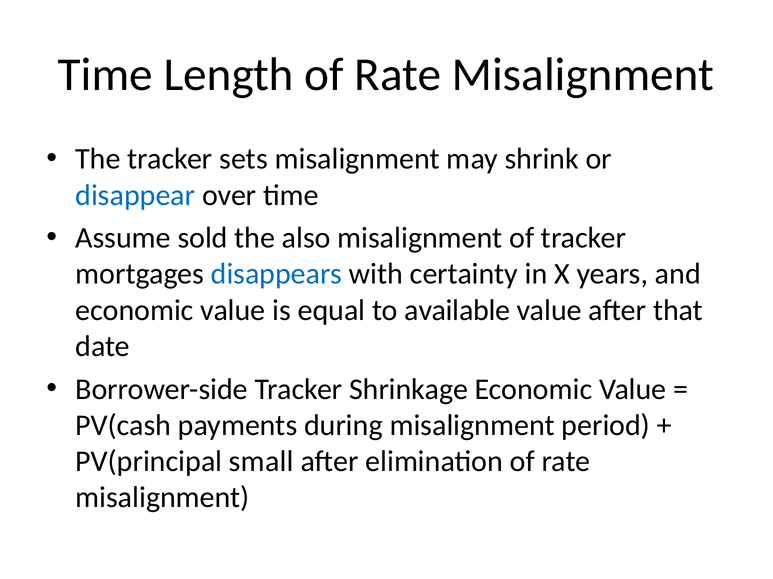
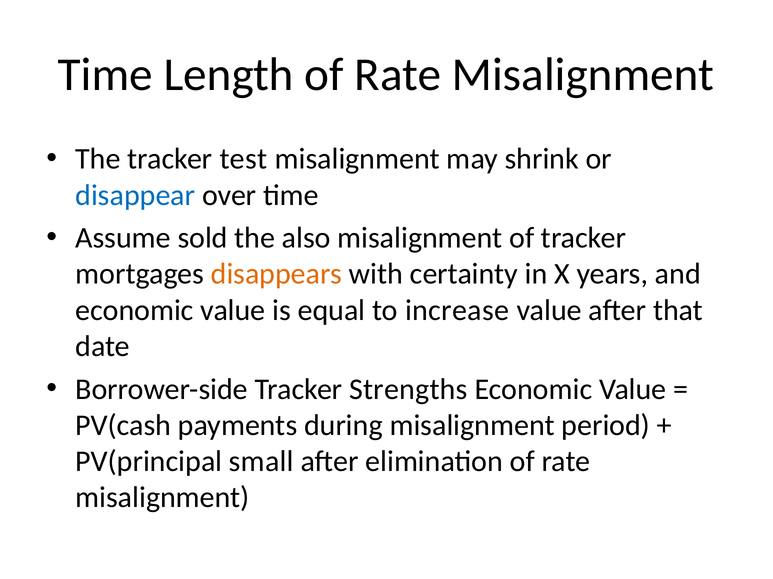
sets: sets -> test
disappears colour: blue -> orange
available: available -> increase
Shrinkage: Shrinkage -> Strengths
